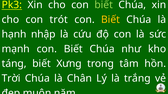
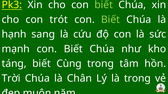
Biết at (110, 20) colour: yellow -> light green
nhập: nhập -> sang
Xưng: Xưng -> Cùng
là trắng: trắng -> trong
